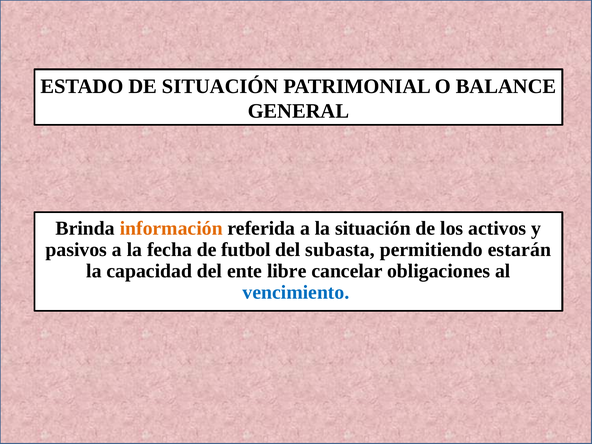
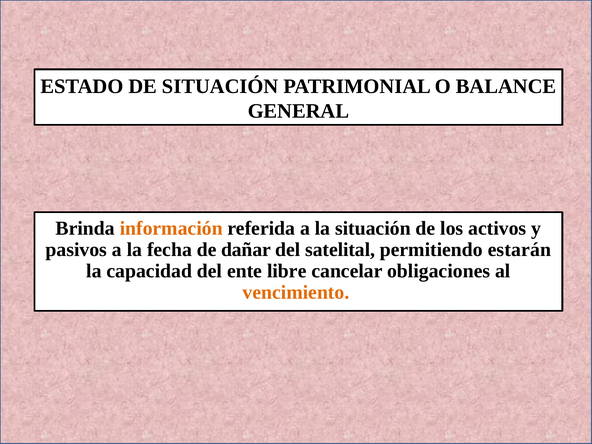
futbol: futbol -> dañar
subasta: subasta -> satelital
vencimiento colour: blue -> orange
